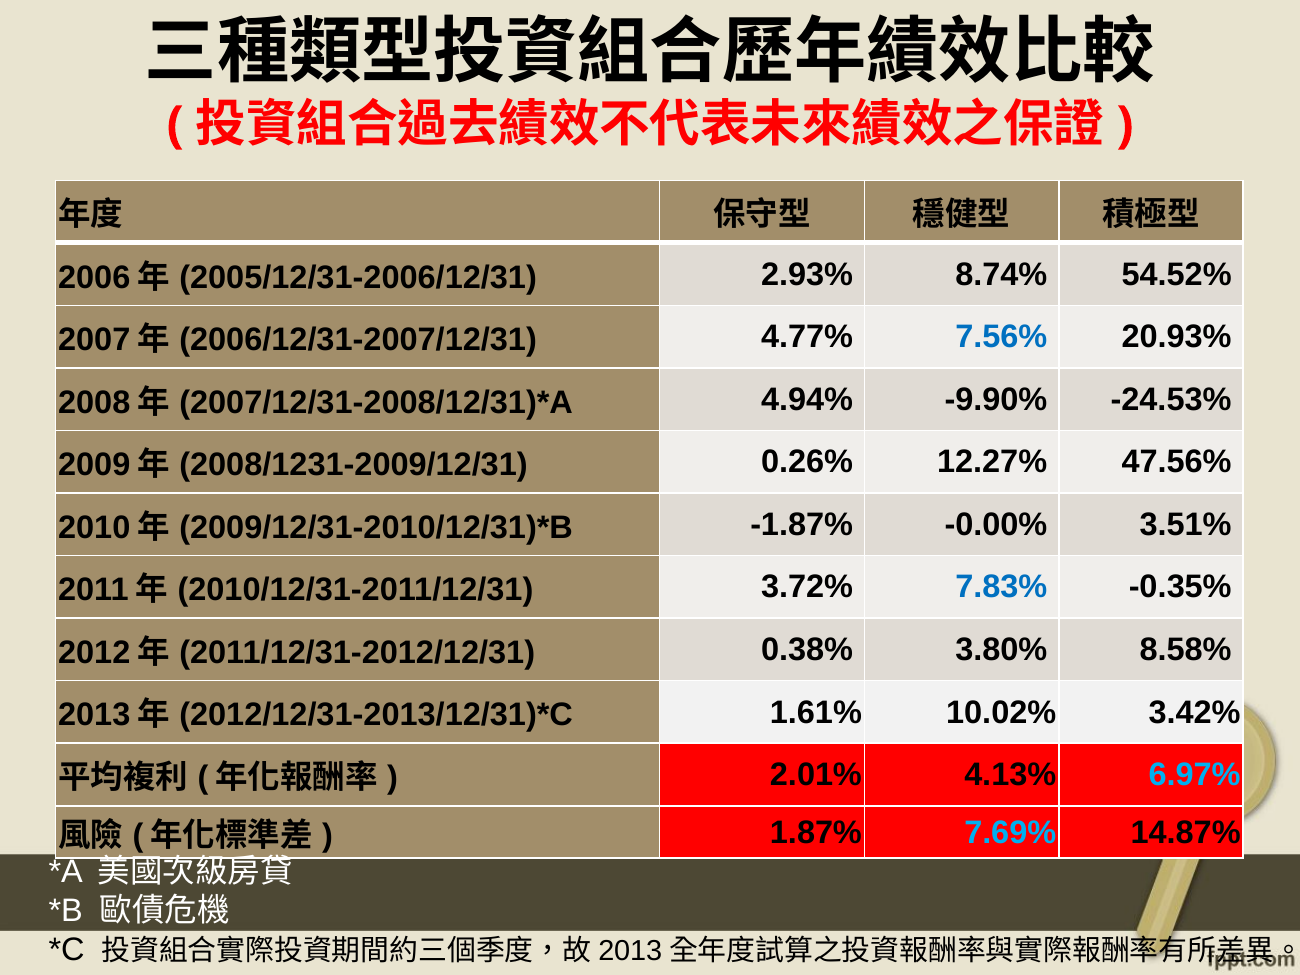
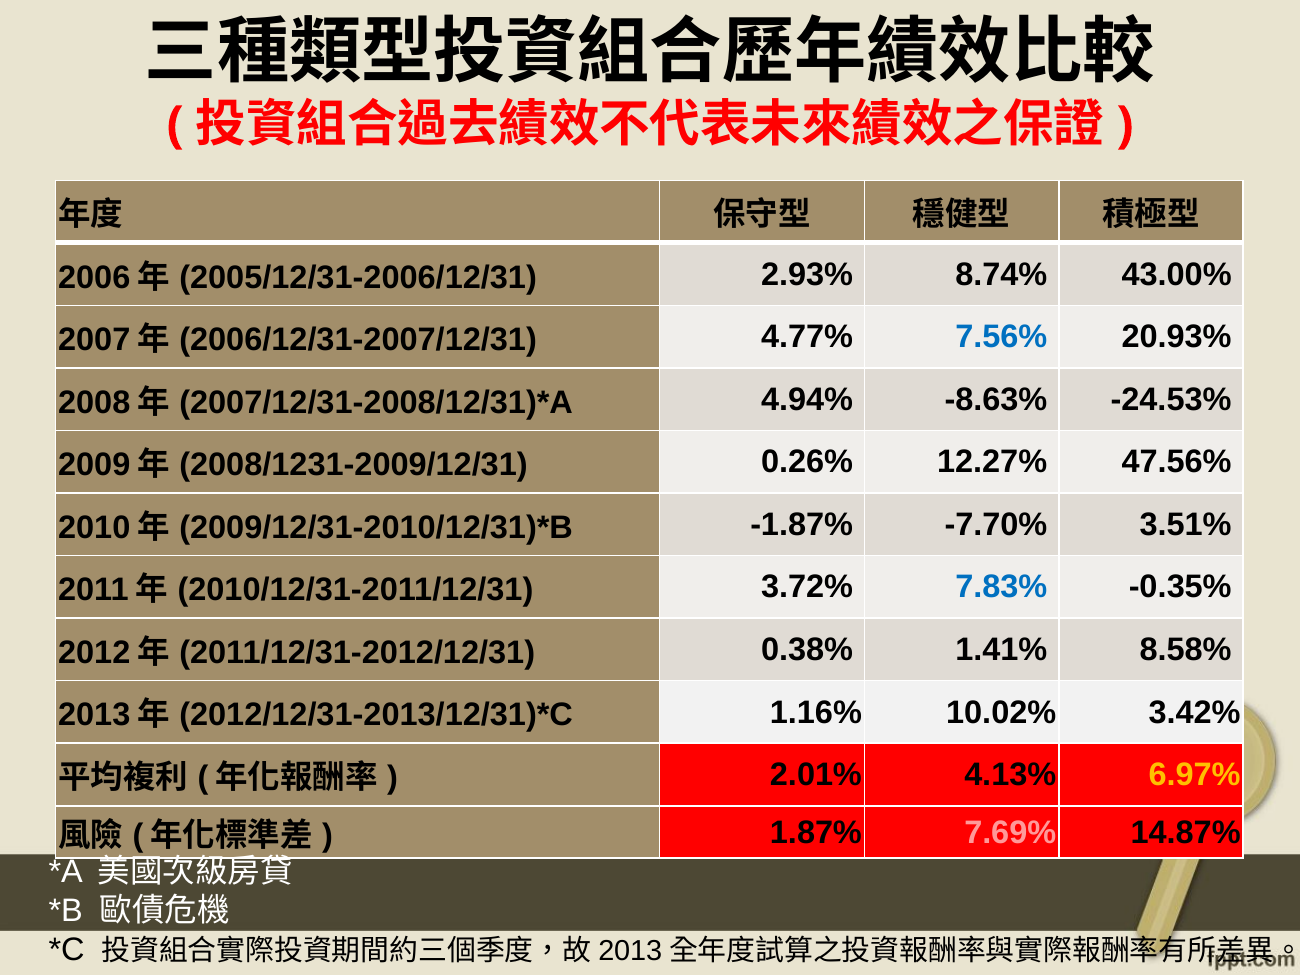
54.52%: 54.52% -> 43.00%
-9.90%: -9.90% -> -8.63%
-0.00%: -0.00% -> -7.70%
3.80%: 3.80% -> 1.41%
1.61%: 1.61% -> 1.16%
6.97% colour: light blue -> yellow
7.69% colour: light blue -> pink
